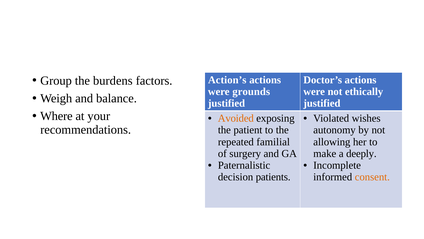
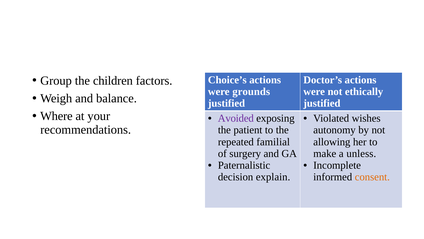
burdens: burdens -> children
Action’s: Action’s -> Choice’s
Avoided colour: orange -> purple
deeply: deeply -> unless
patients: patients -> explain
